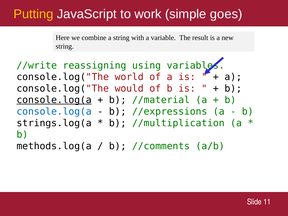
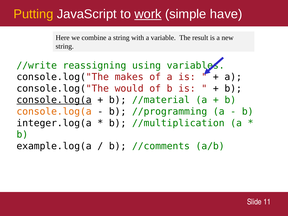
work underline: none -> present
goes: goes -> have
world: world -> makes
console.log(a at (54, 112) colour: blue -> orange
//expressions: //expressions -> //programming
strings.log(a: strings.log(a -> integer.log(a
methods.log(a: methods.log(a -> example.log(a
